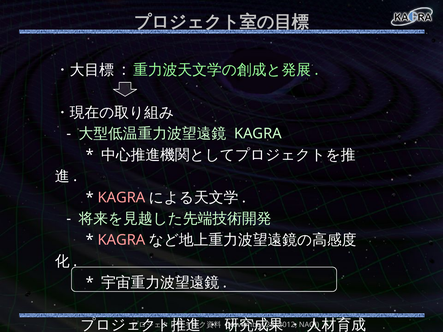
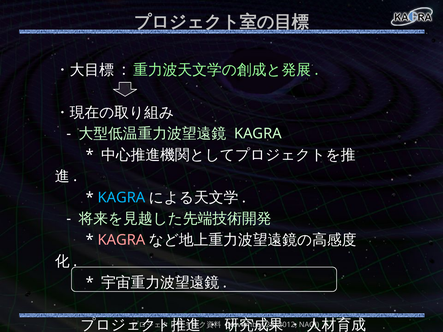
KAGRA at (121, 198) colour: pink -> light blue
